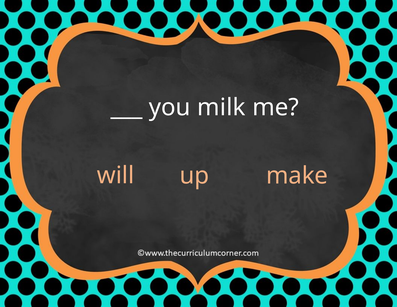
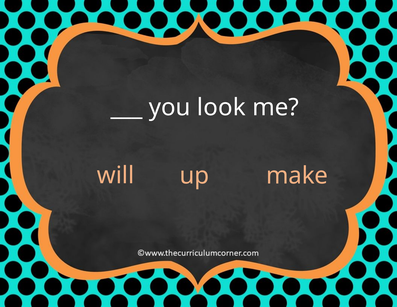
milk: milk -> look
